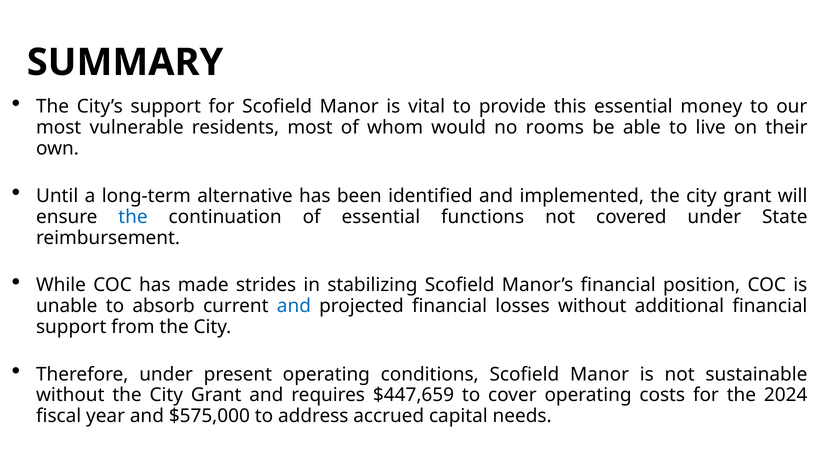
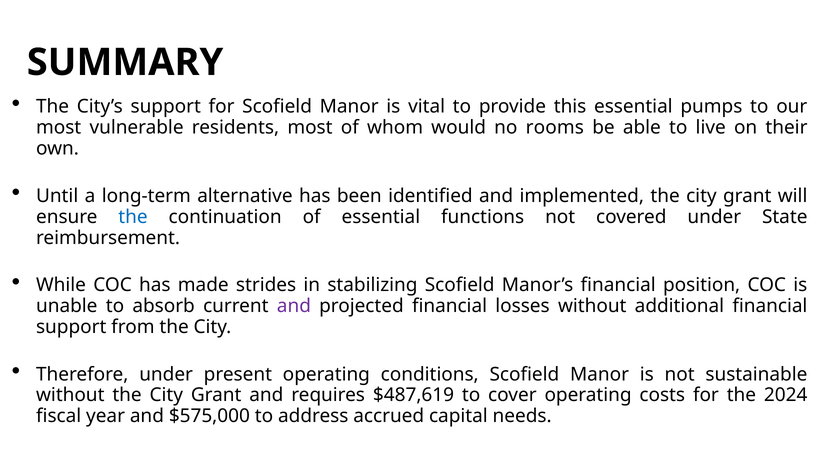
money: money -> pumps
and at (294, 306) colour: blue -> purple
$447,659: $447,659 -> $487,619
